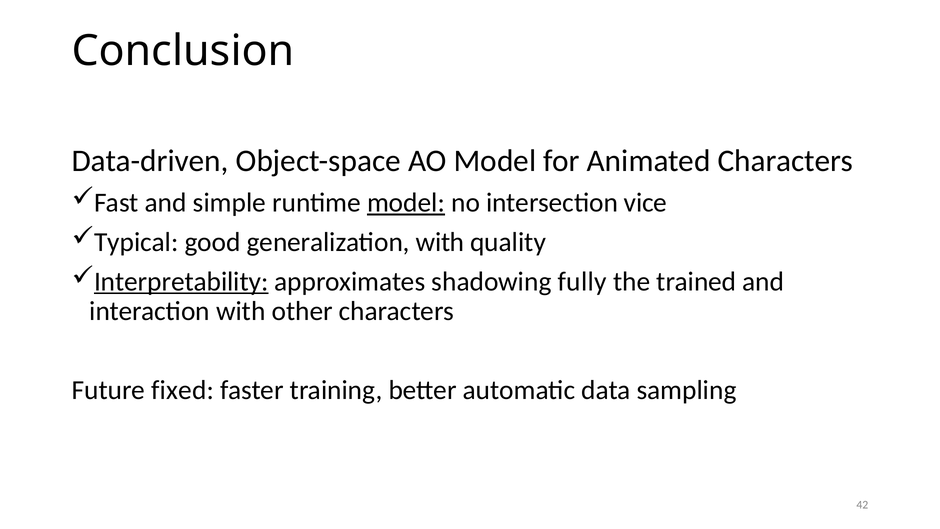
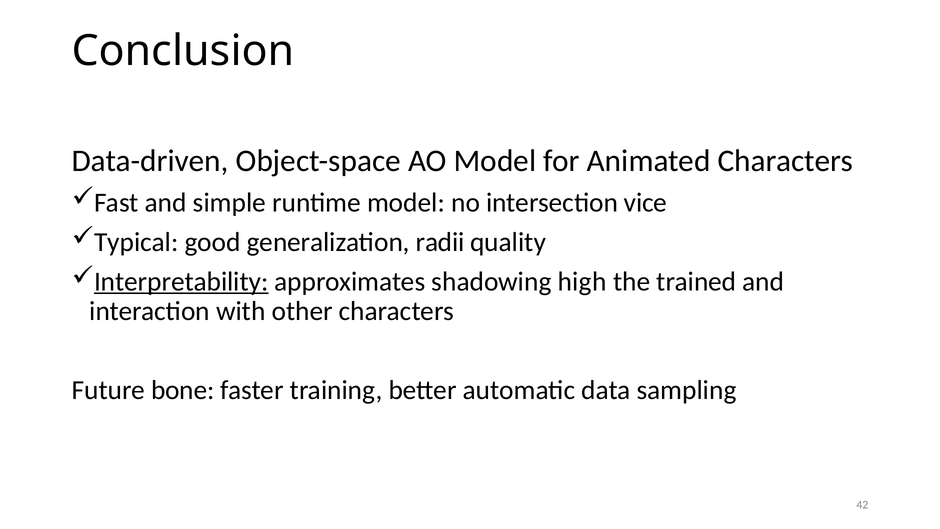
model at (406, 203) underline: present -> none
generalization with: with -> radii
fully: fully -> high
fixed: fixed -> bone
